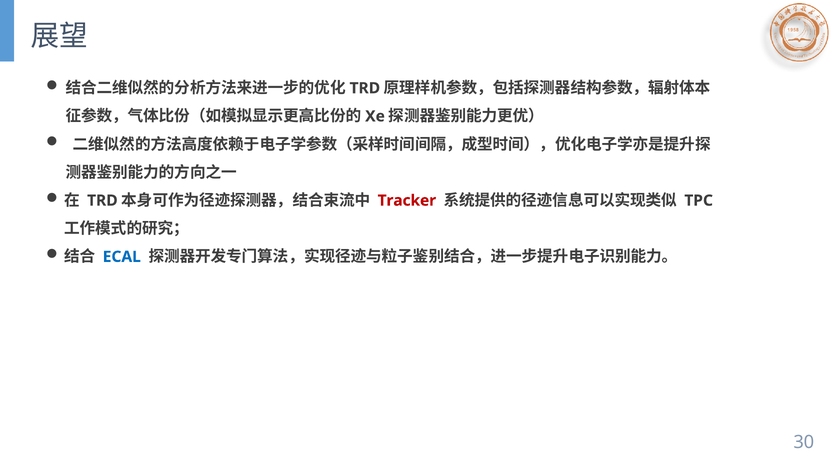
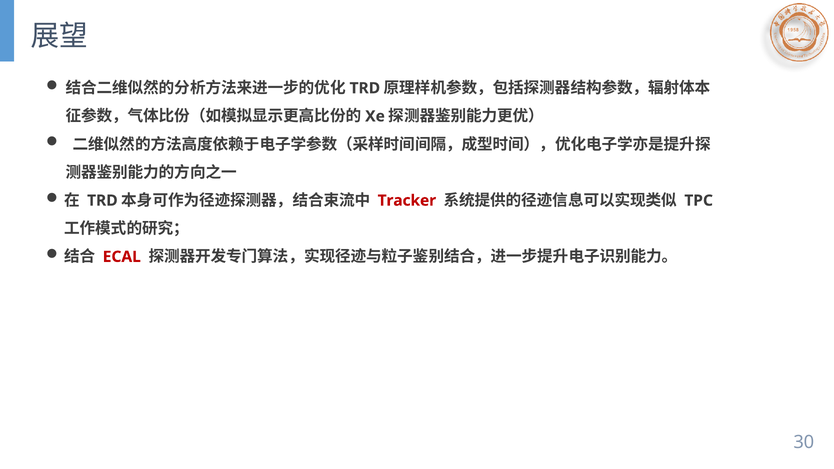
ECAL colour: blue -> red
